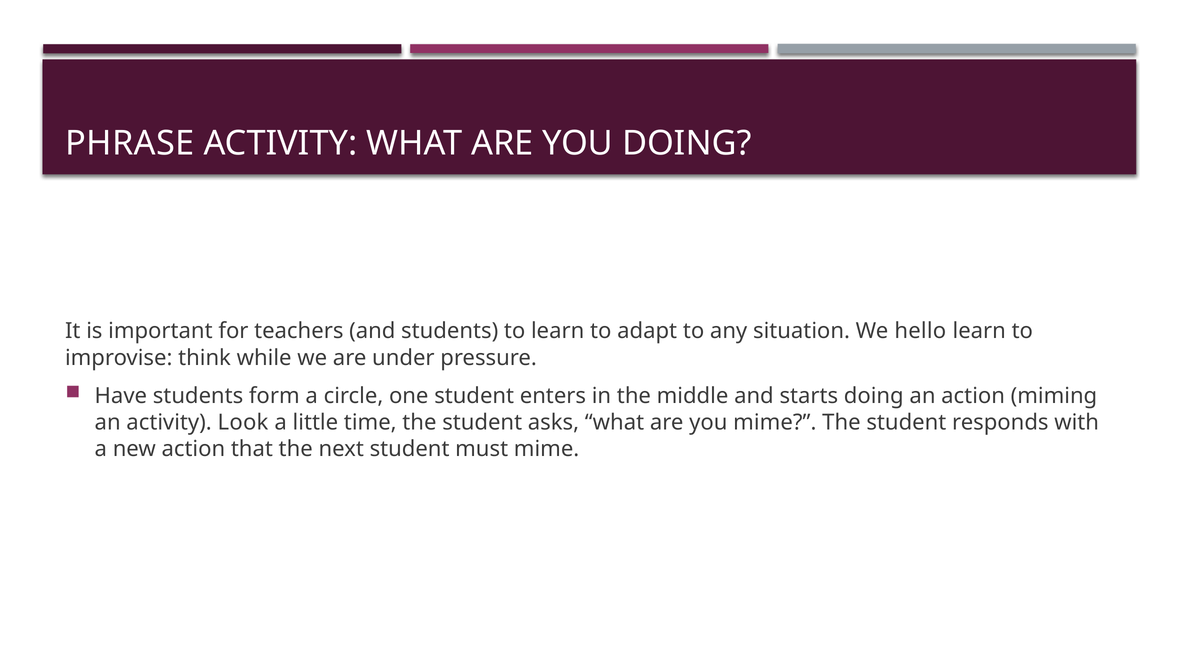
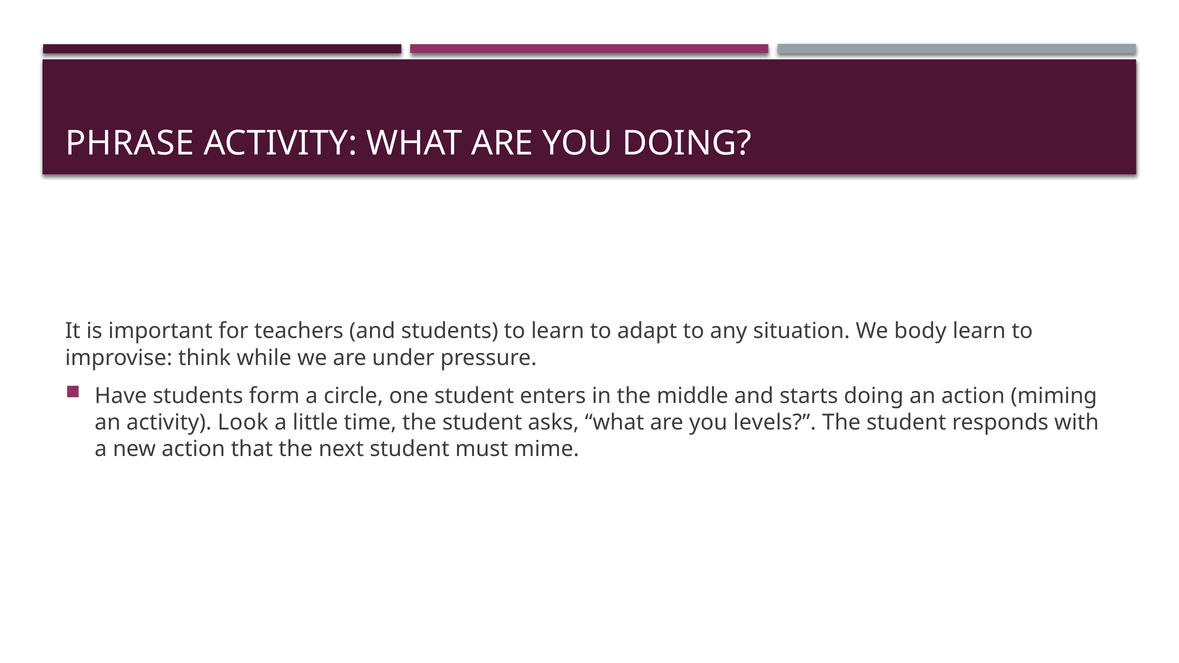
hello: hello -> body
you mime: mime -> levels
